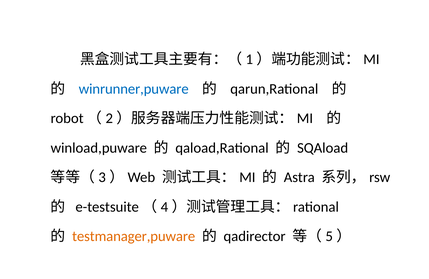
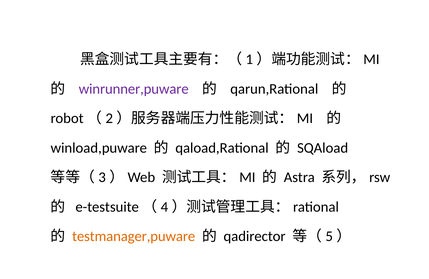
winrunner,puware colour: blue -> purple
